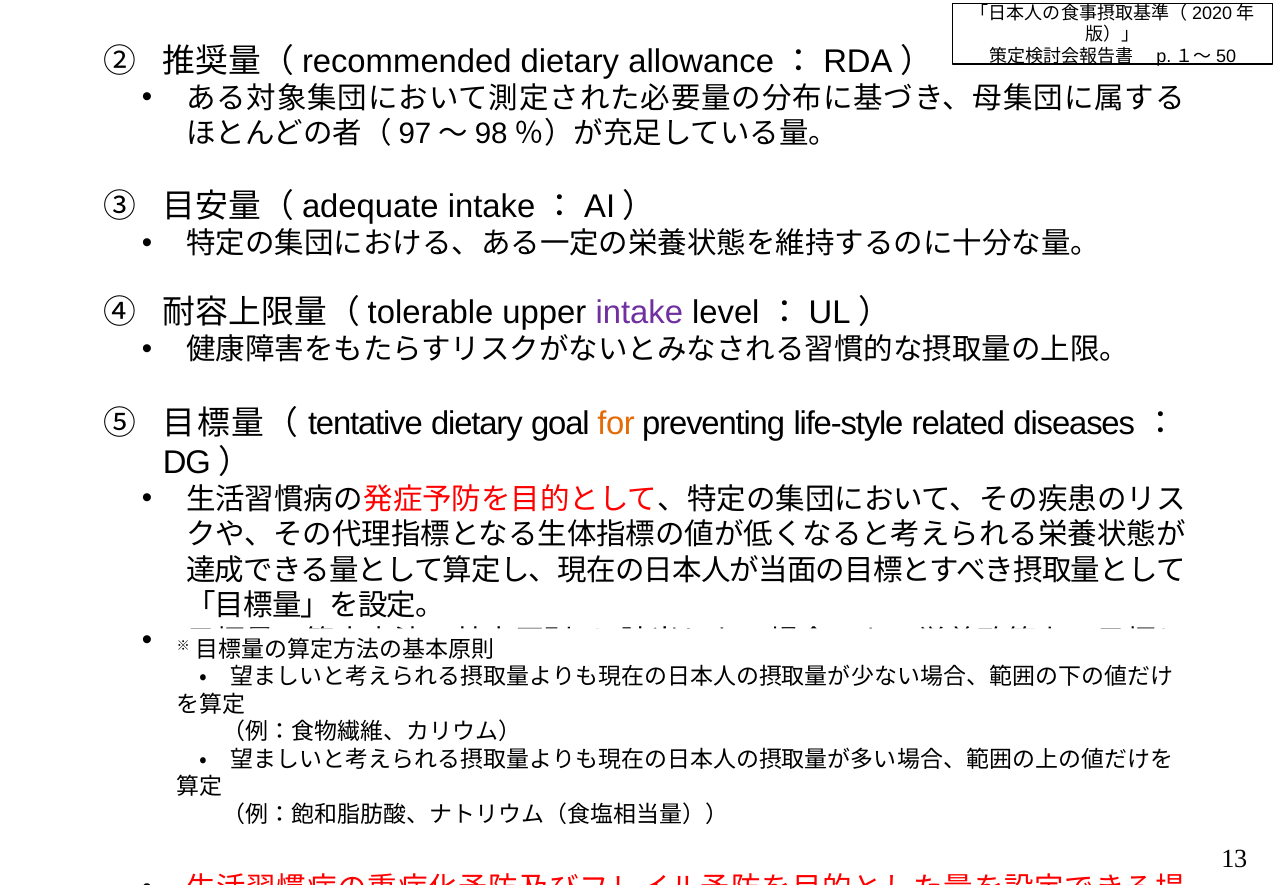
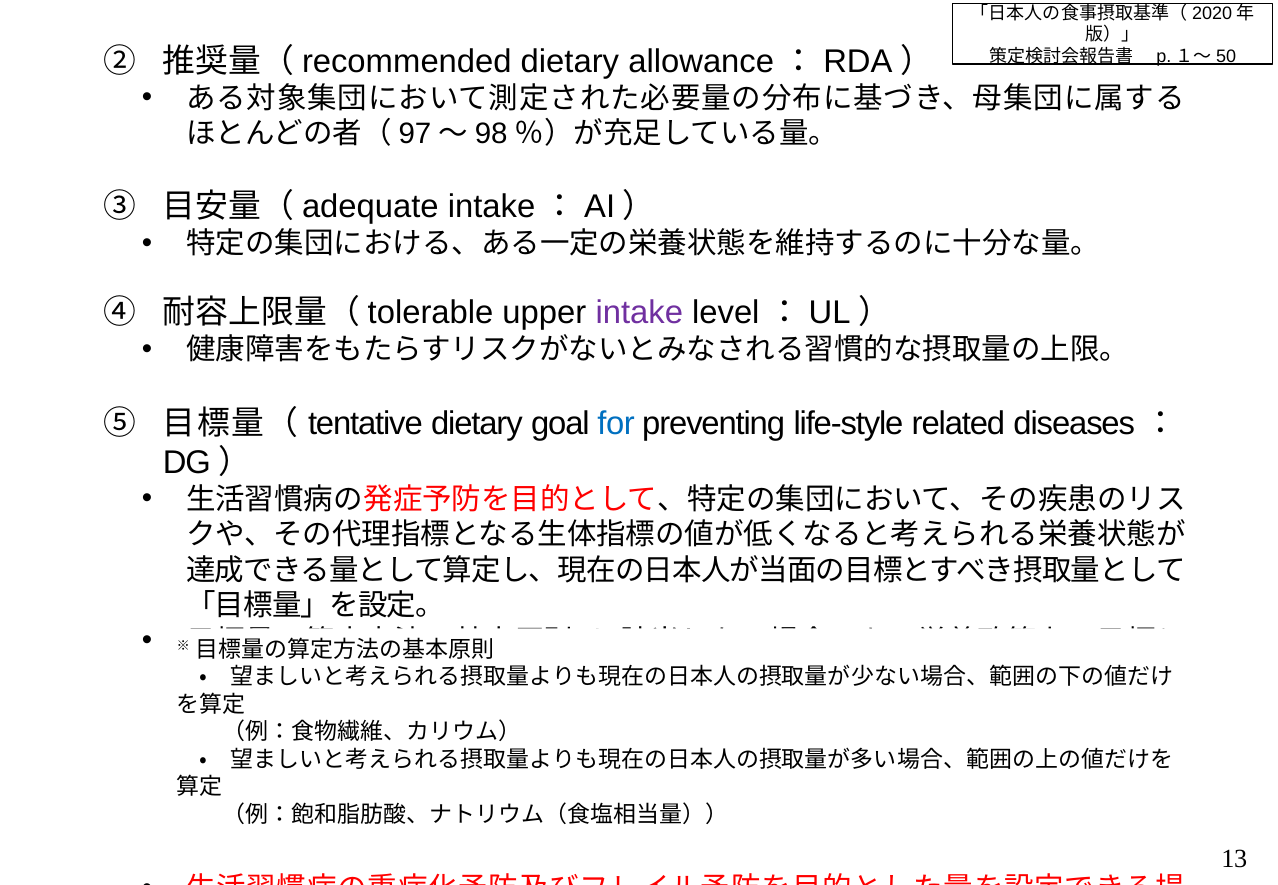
for colour: orange -> blue
